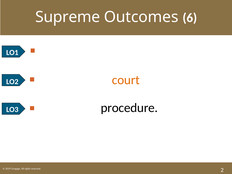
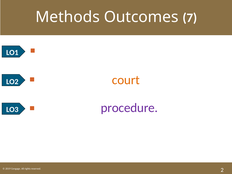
Supreme: Supreme -> Methods
6: 6 -> 7
procedure colour: black -> purple
